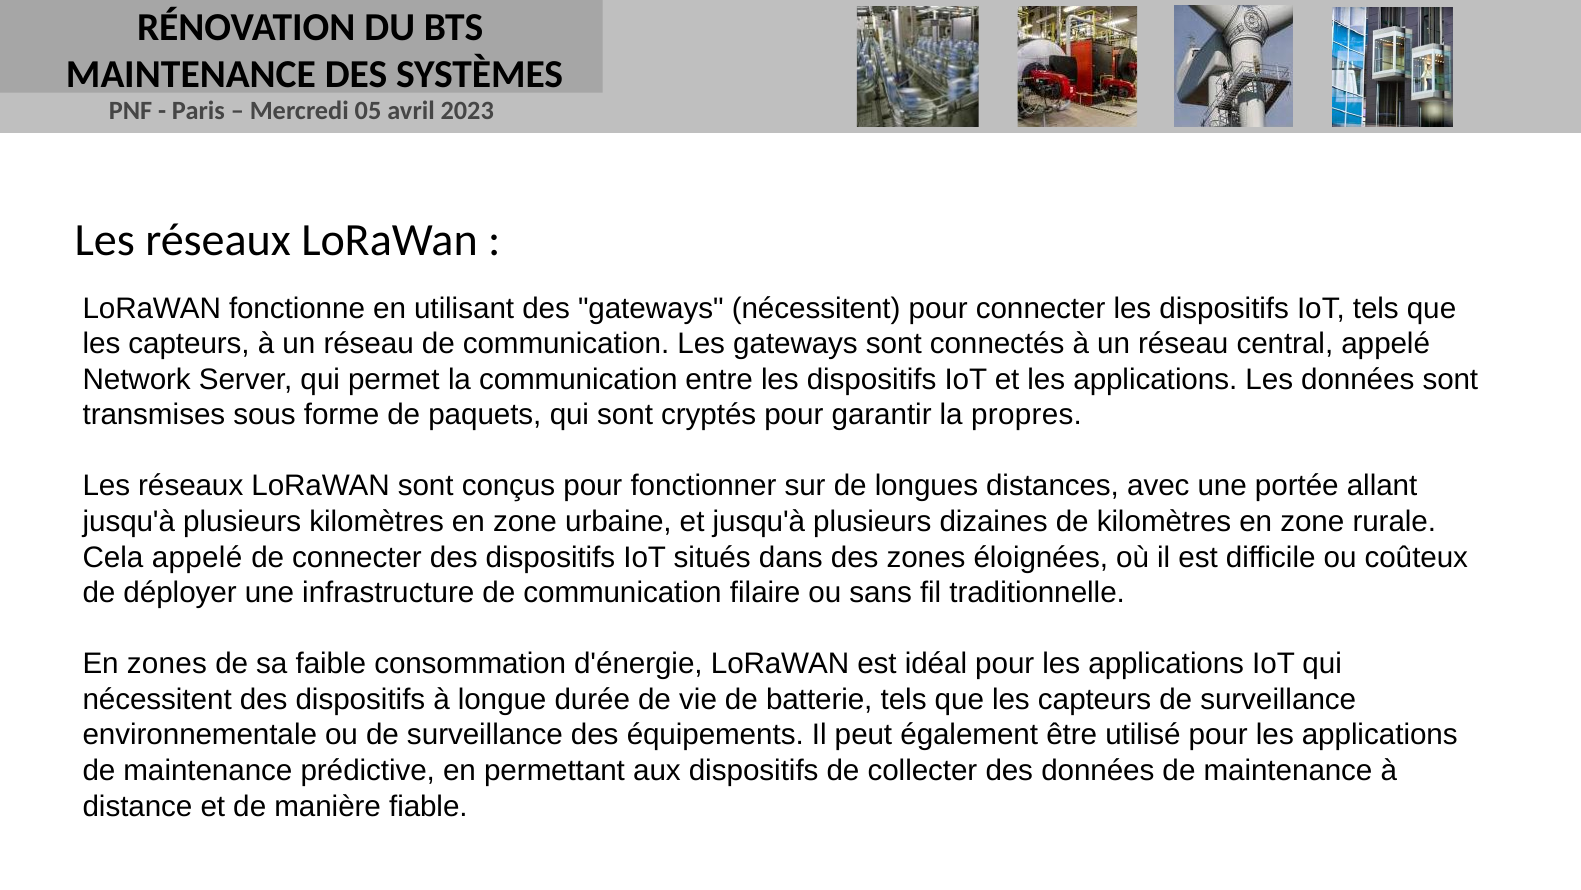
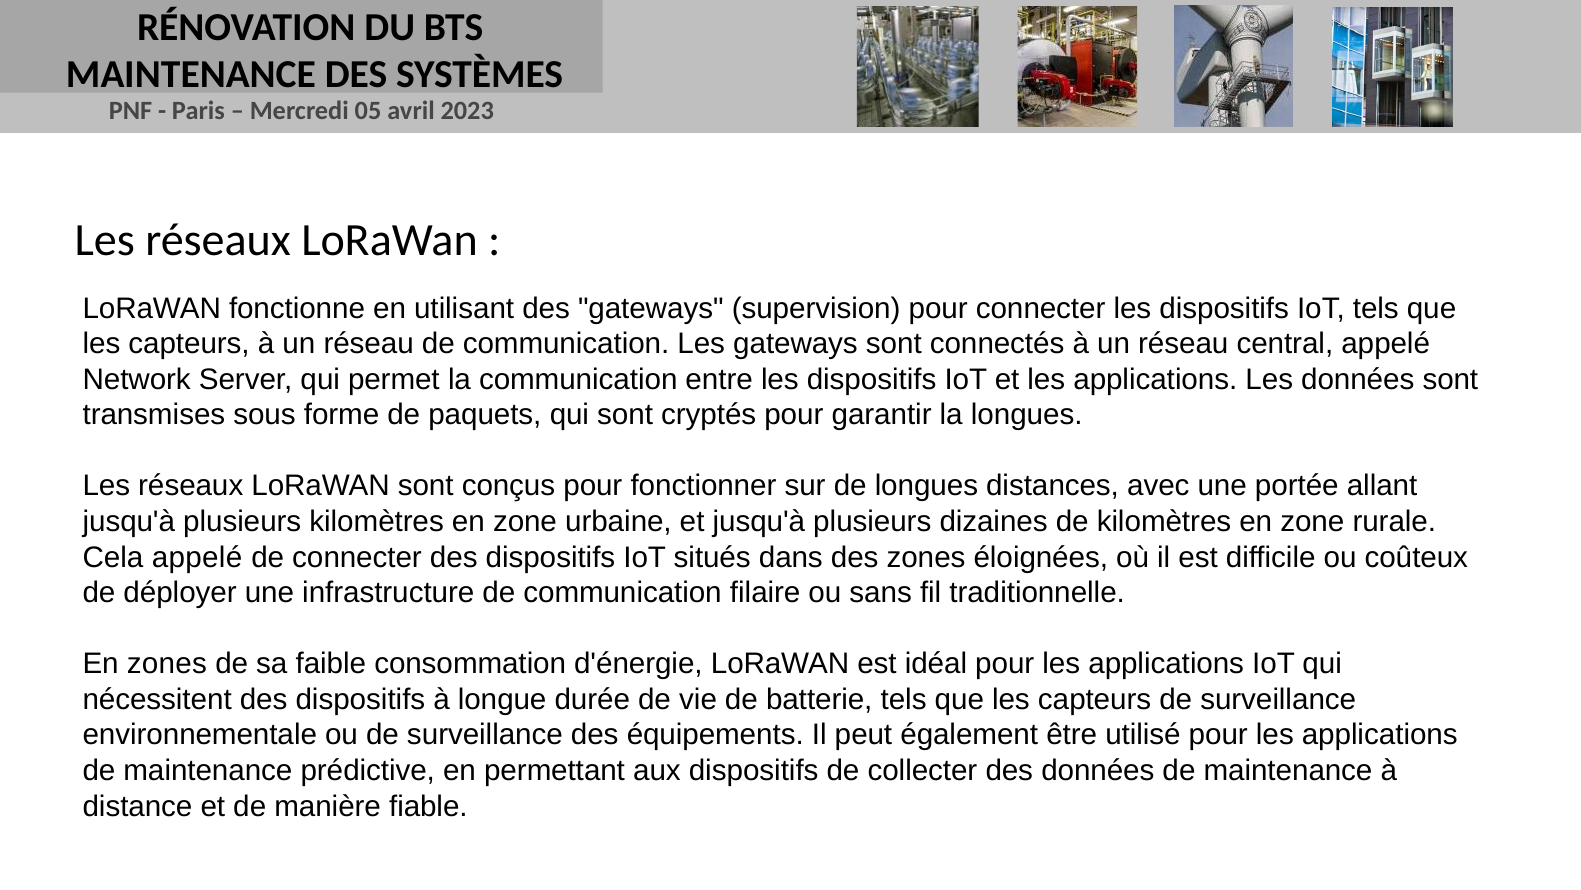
gateways nécessitent: nécessitent -> supervision
la propres: propres -> longues
